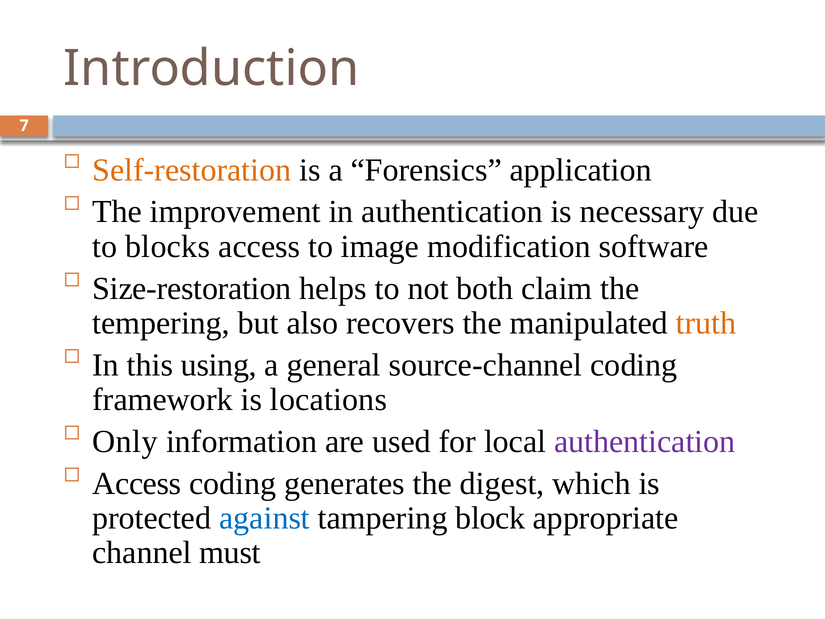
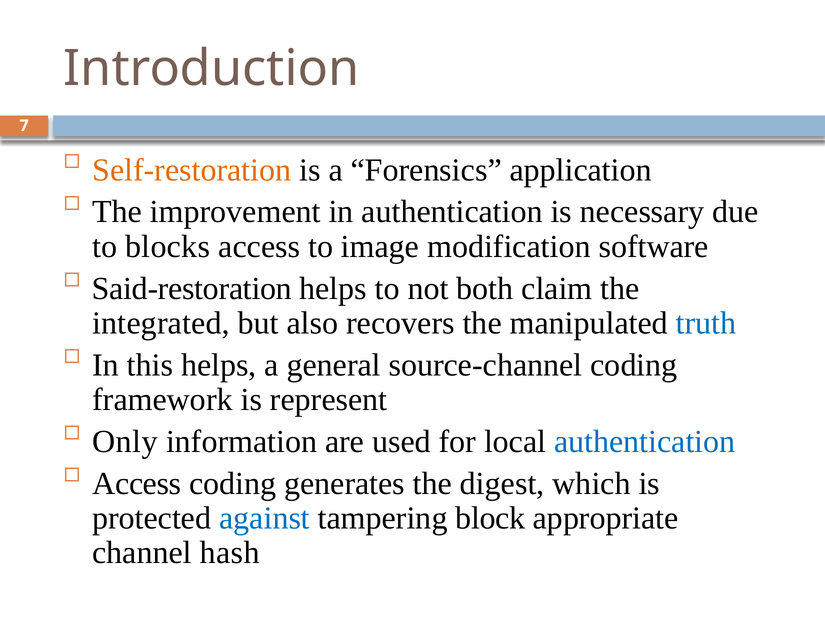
Size-restoration: Size-restoration -> Said-restoration
tempering: tempering -> integrated
truth colour: orange -> blue
this using: using -> helps
locations: locations -> represent
authentication at (645, 441) colour: purple -> blue
must: must -> hash
